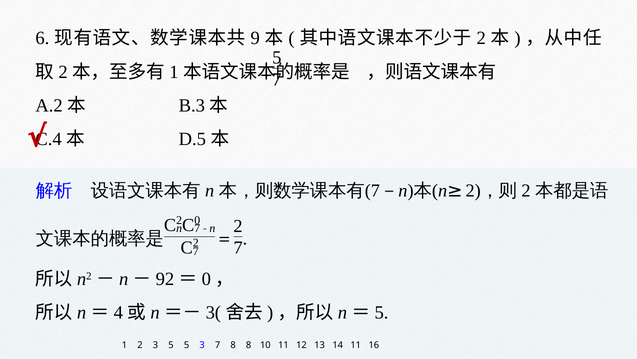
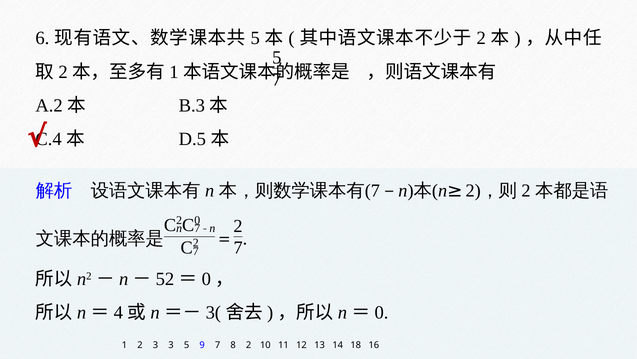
9 at (255, 38): 9 -> 5
92: 92 -> 52
5 at (381, 312): 5 -> 0
3 5: 5 -> 3
5 3: 3 -> 9
8 8: 8 -> 2
14 11: 11 -> 18
